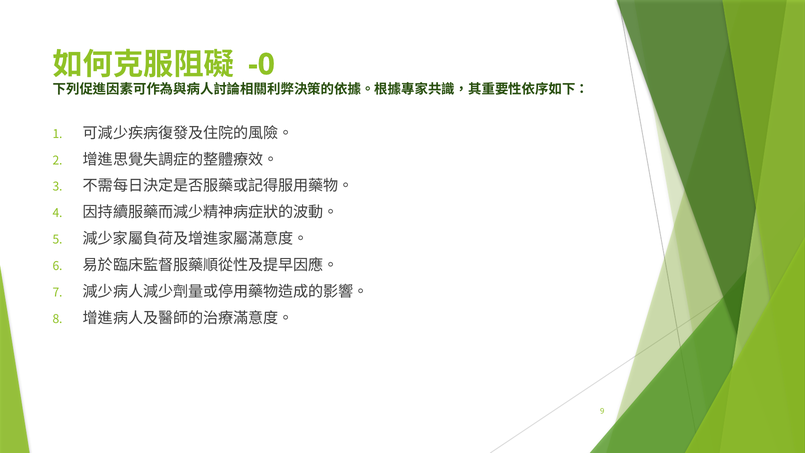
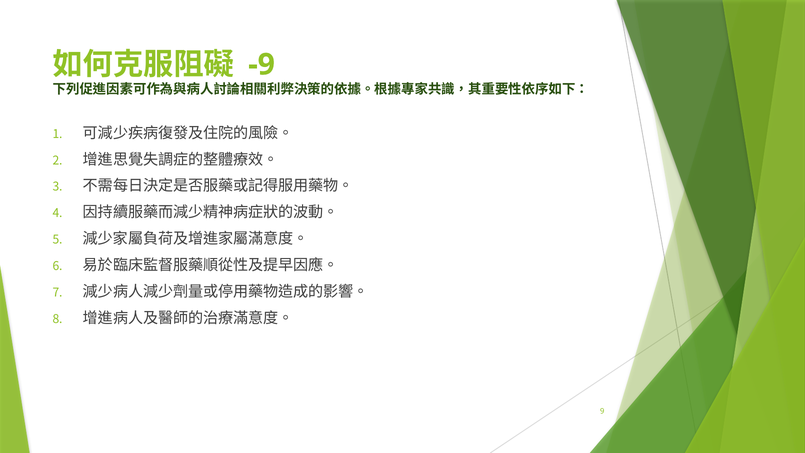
-0: -0 -> -9
